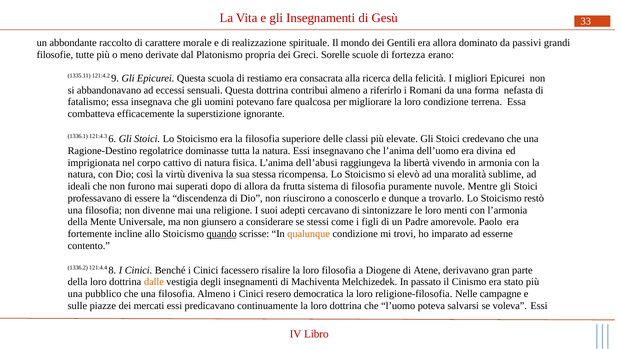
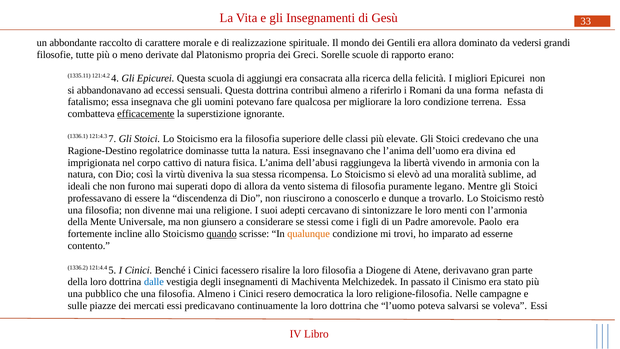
passivi: passivi -> vedersi
fortezza: fortezza -> rapporto
9: 9 -> 4
restiamo: restiamo -> aggiungi
efficacemente underline: none -> present
6: 6 -> 7
frutta: frutta -> vento
nuvole: nuvole -> legano
8: 8 -> 5
dalle colour: orange -> blue
